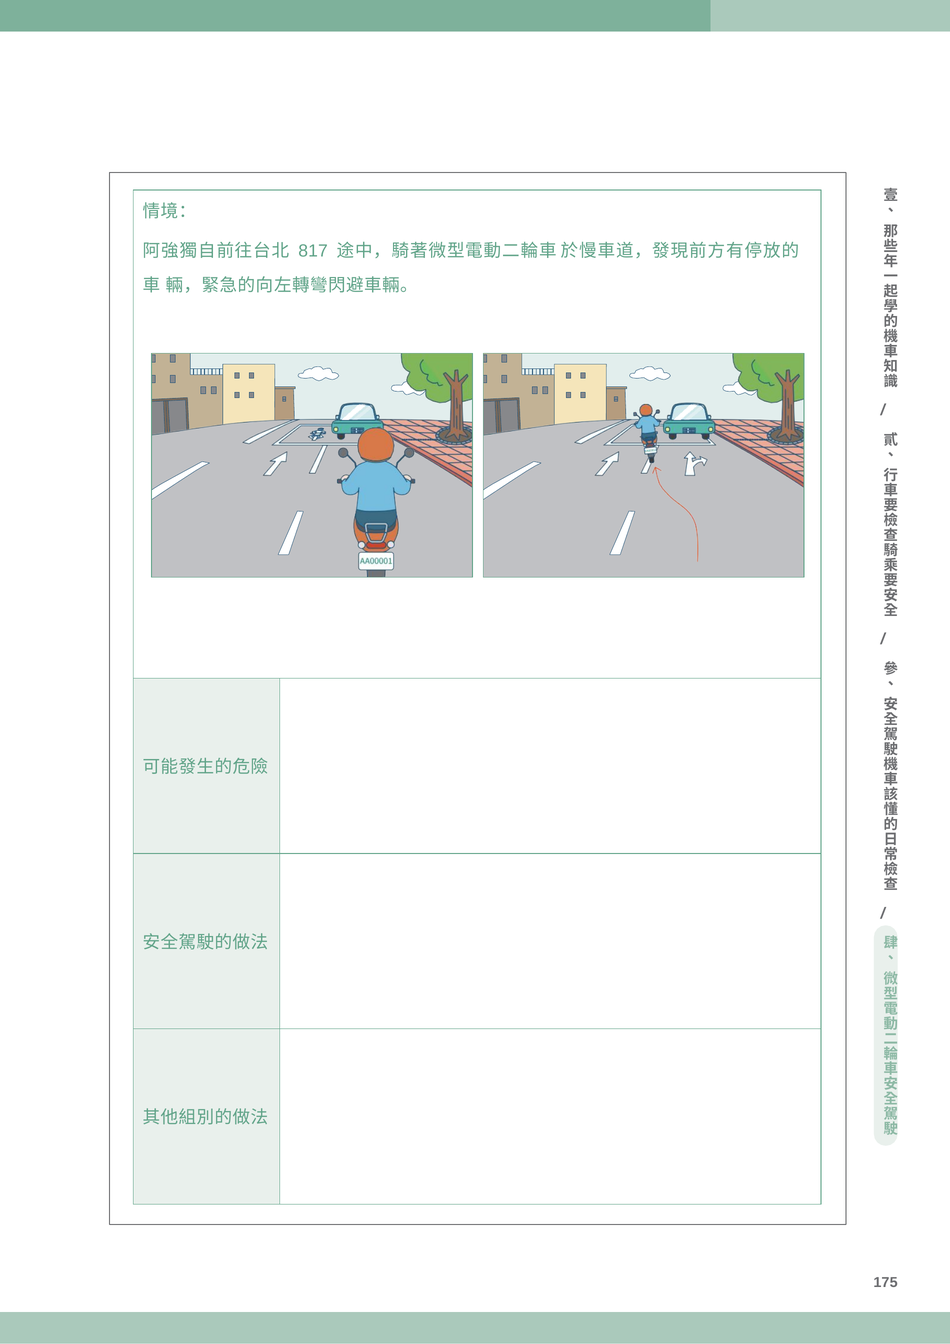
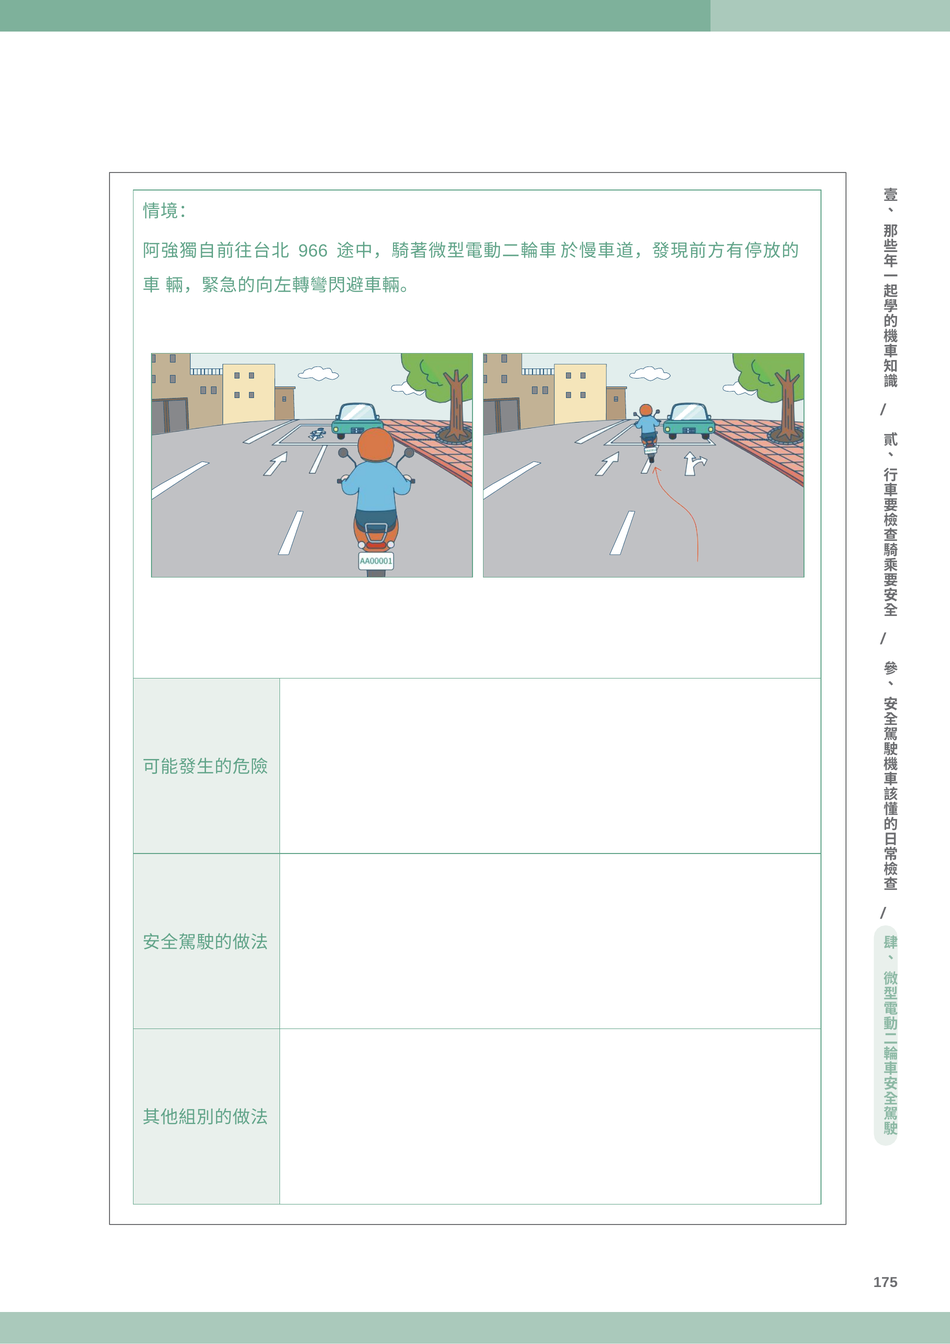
817: 817 -> 966
